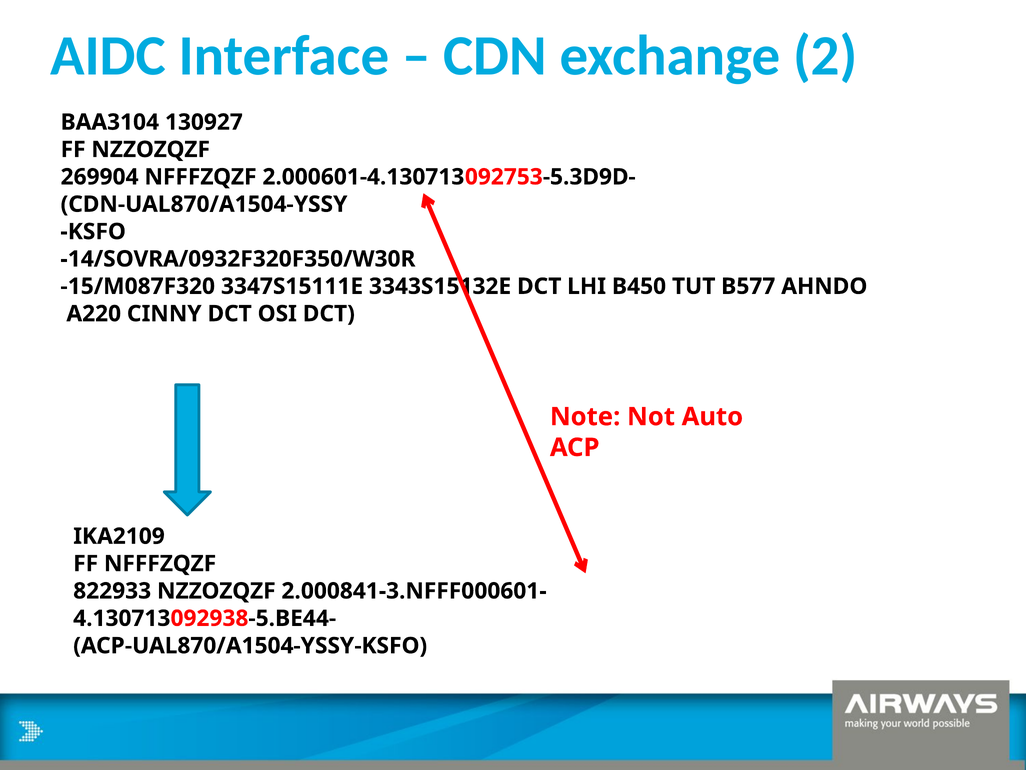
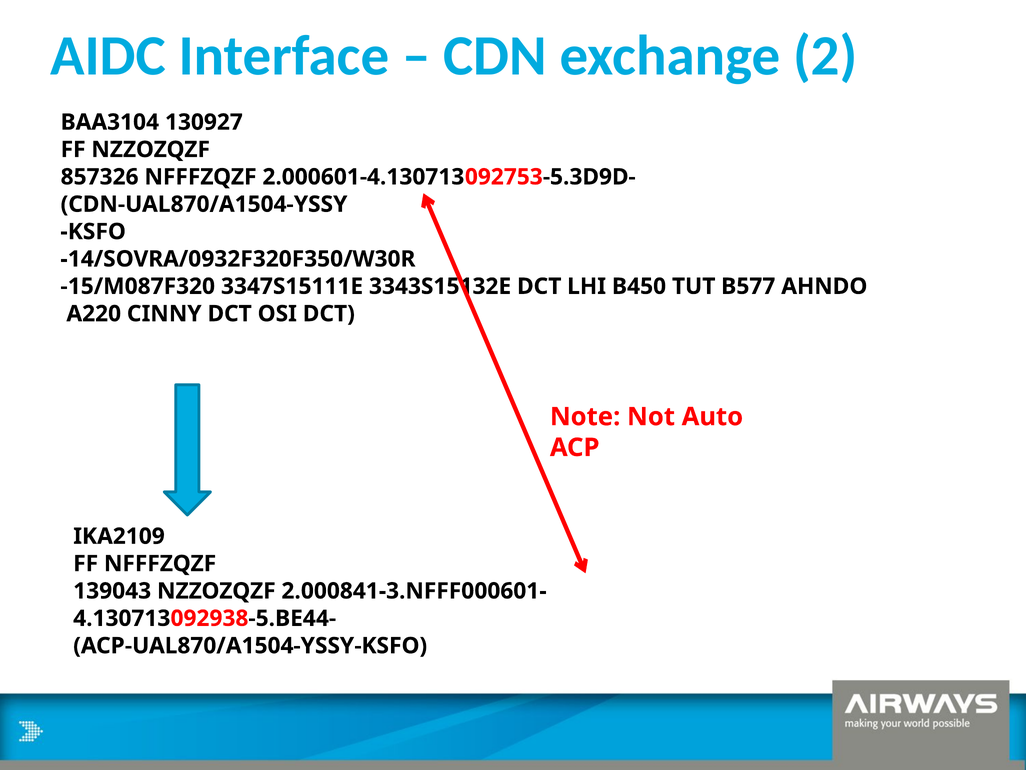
269904: 269904 -> 857326
822933: 822933 -> 139043
